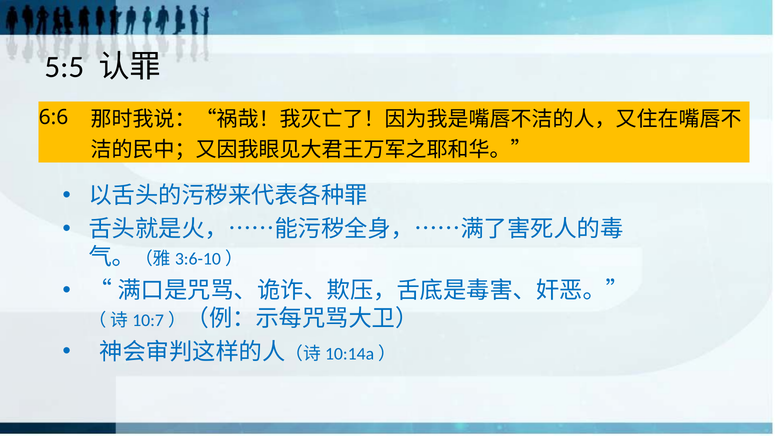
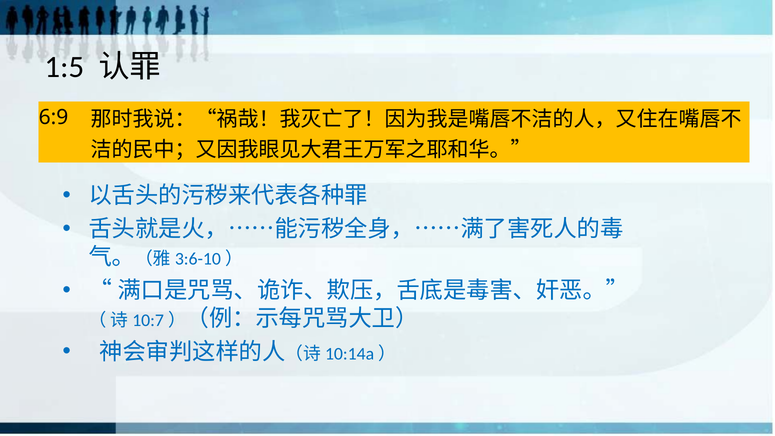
5:5: 5:5 -> 1:5
6:6: 6:6 -> 6:9
